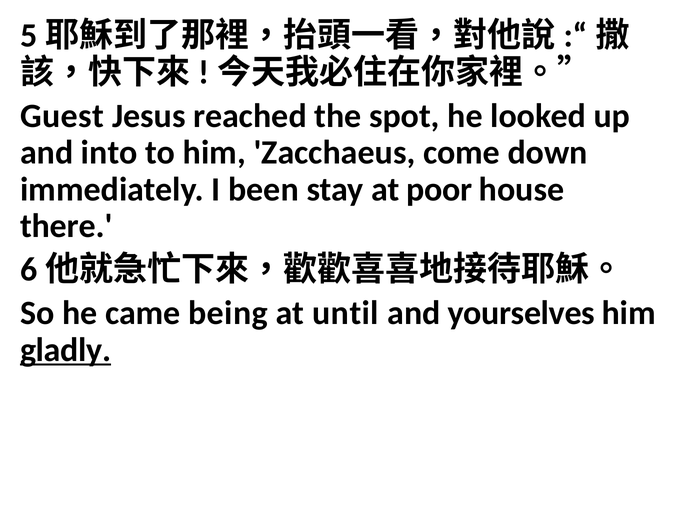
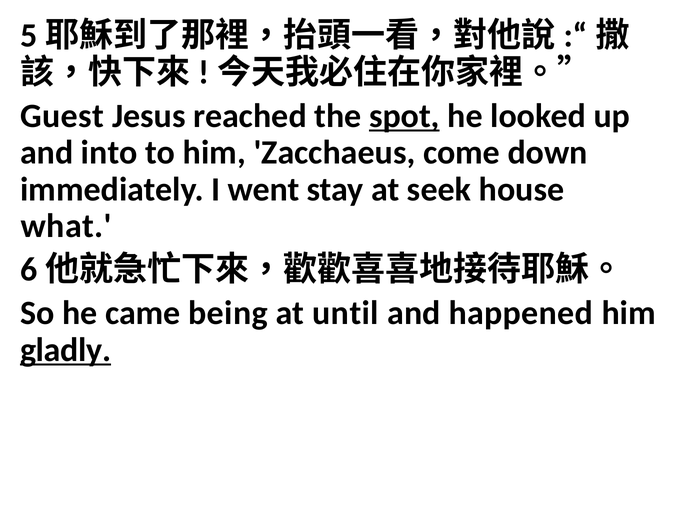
spot underline: none -> present
been: been -> went
poor: poor -> seek
there: there -> what
yourselves: yourselves -> happened
